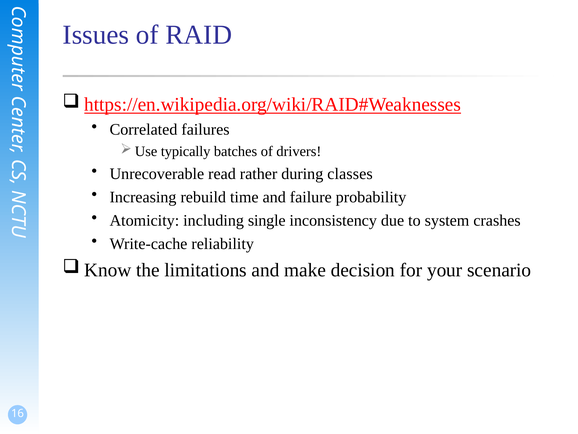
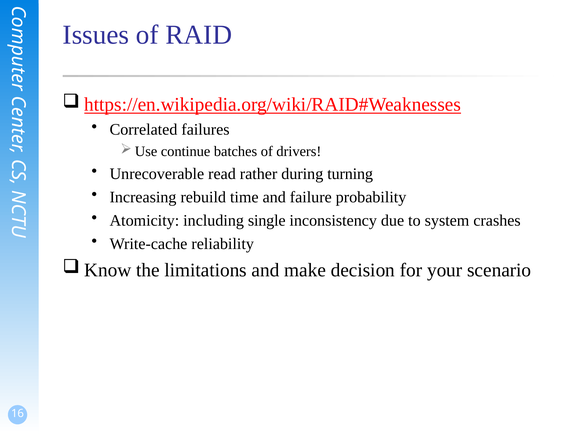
typically: typically -> continue
classes: classes -> turning
